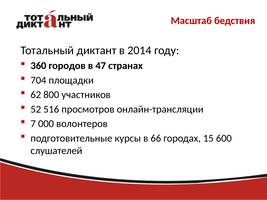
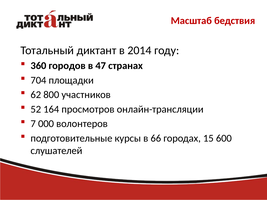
516: 516 -> 164
